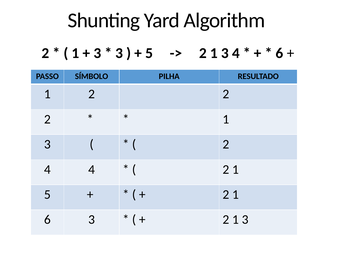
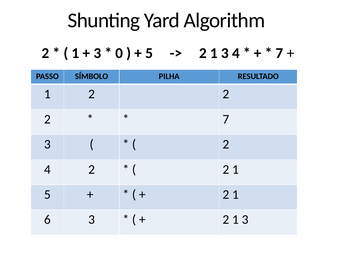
3 at (119, 53): 3 -> 0
6 at (280, 53): 6 -> 7
1 at (226, 119): 1 -> 7
4 4: 4 -> 2
